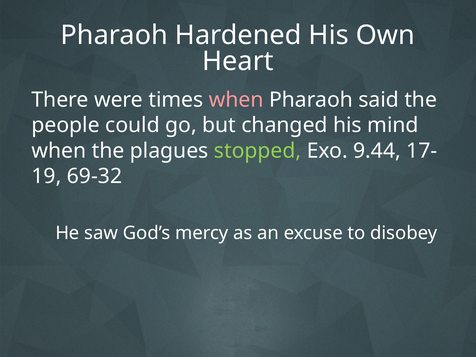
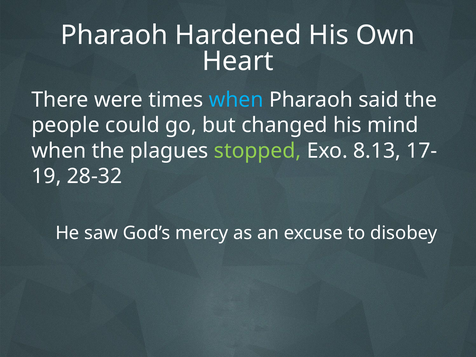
when at (236, 100) colour: pink -> light blue
9.44: 9.44 -> 8.13
69-32: 69-32 -> 28-32
